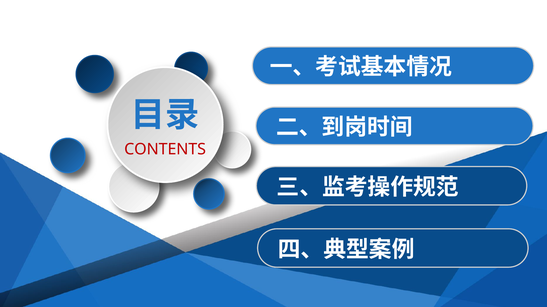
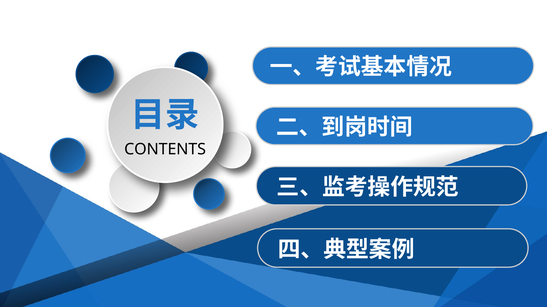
CONTENTS colour: red -> black
